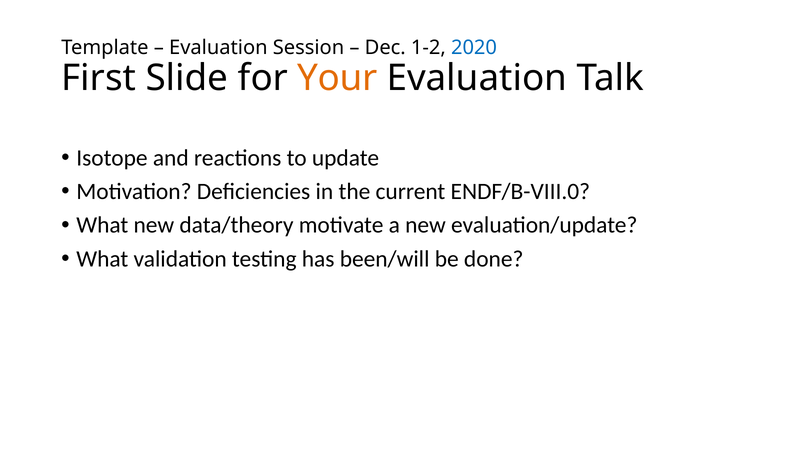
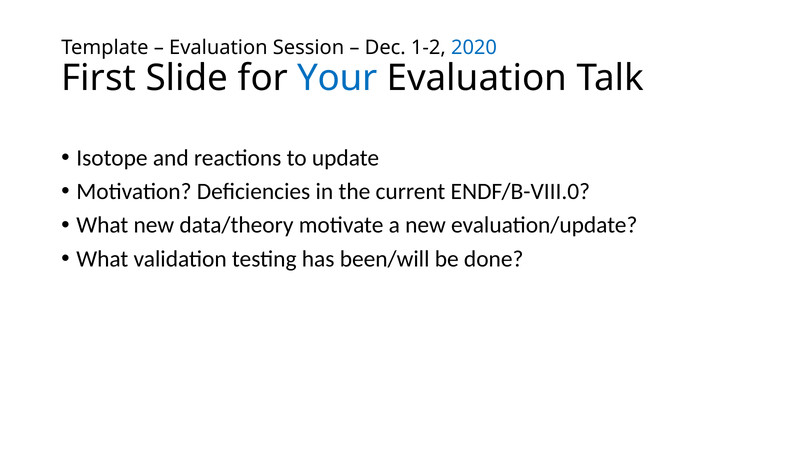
Your colour: orange -> blue
